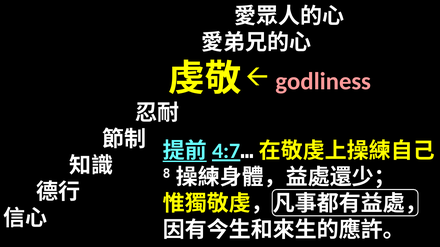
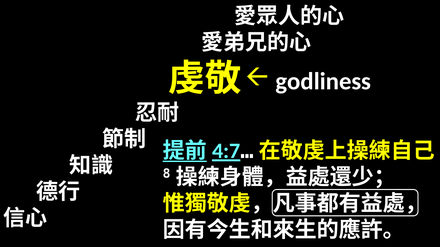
godliness colour: pink -> white
